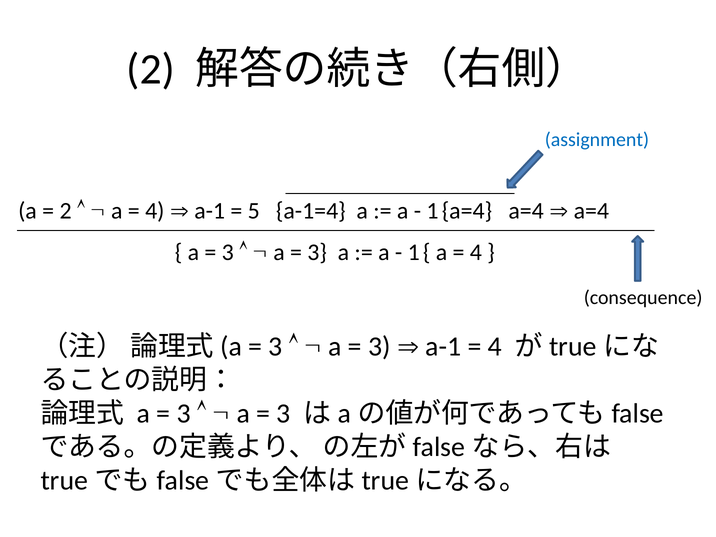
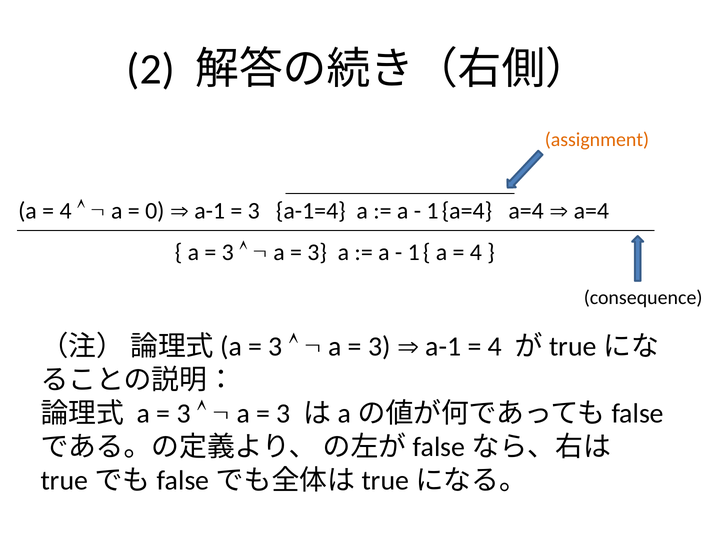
assignment colour: blue -> orange
2 at (66, 211): 2 -> 4
4 at (155, 211): 4 -> 0
5 at (254, 211): 5 -> 3
